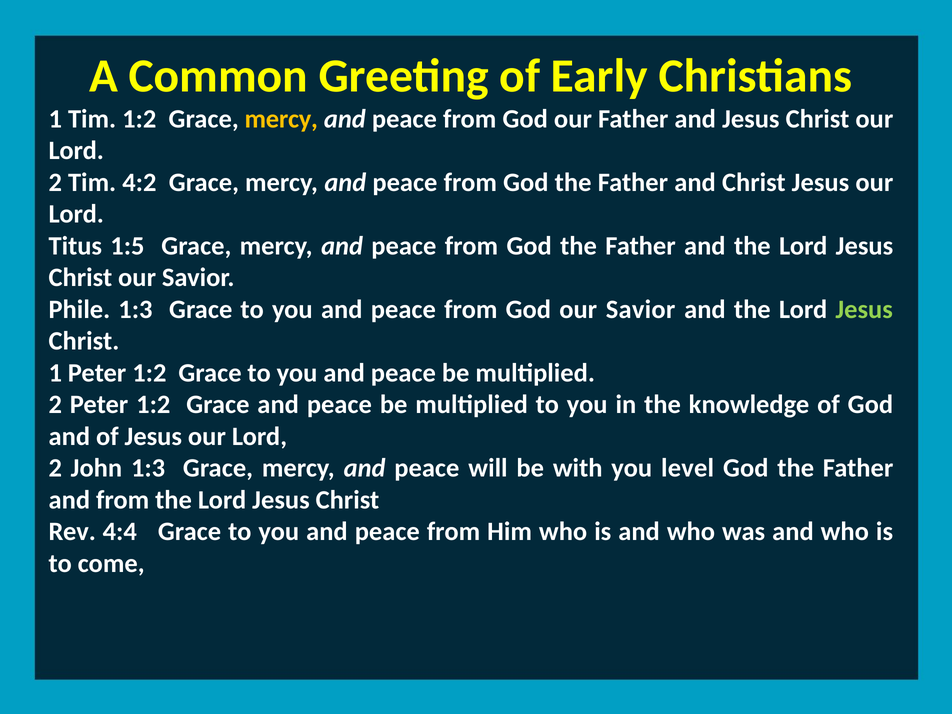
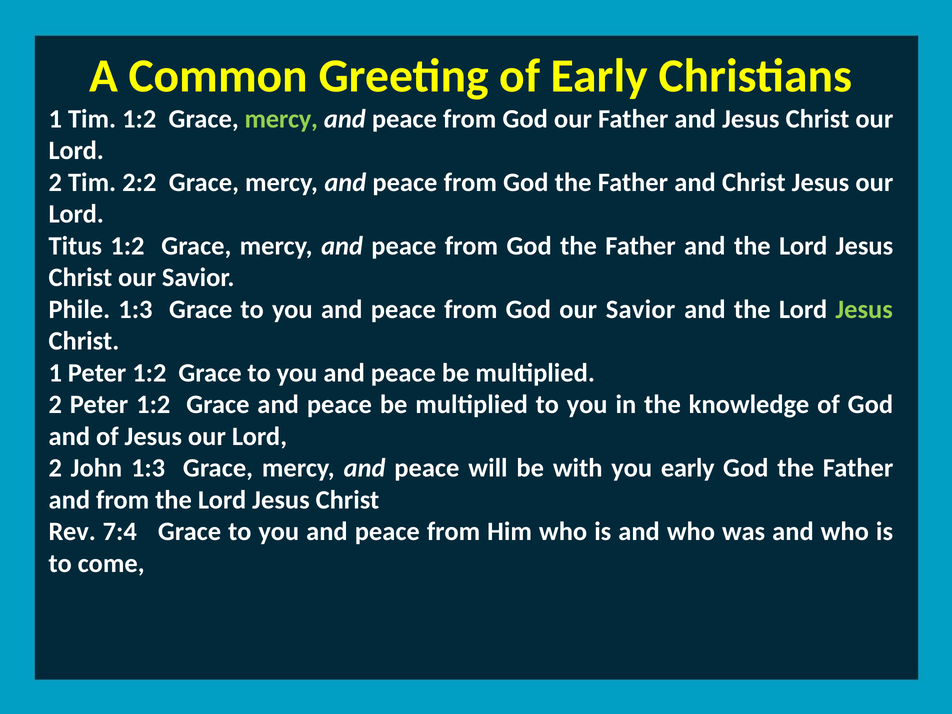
mercy at (281, 119) colour: yellow -> light green
4:2: 4:2 -> 2:2
Titus 1:5: 1:5 -> 1:2
you level: level -> early
4:4: 4:4 -> 7:4
